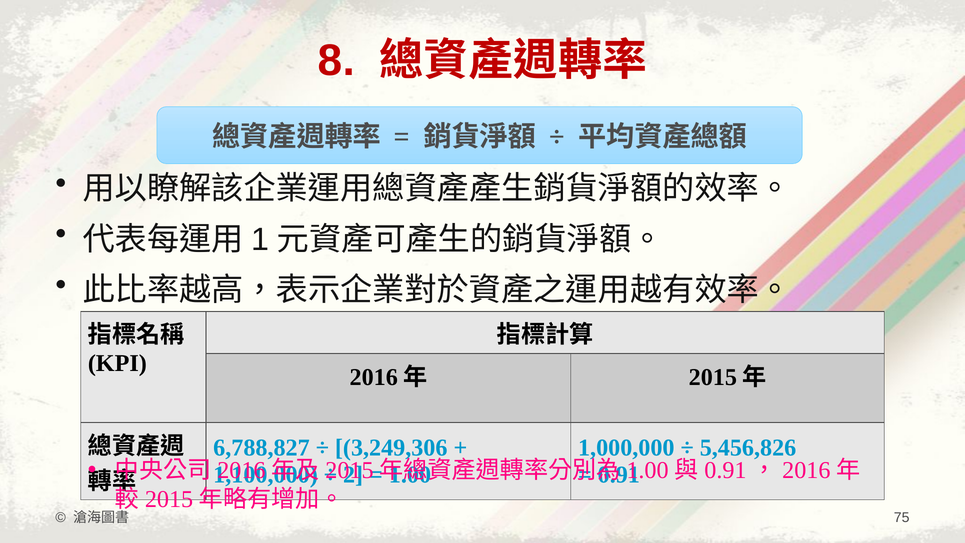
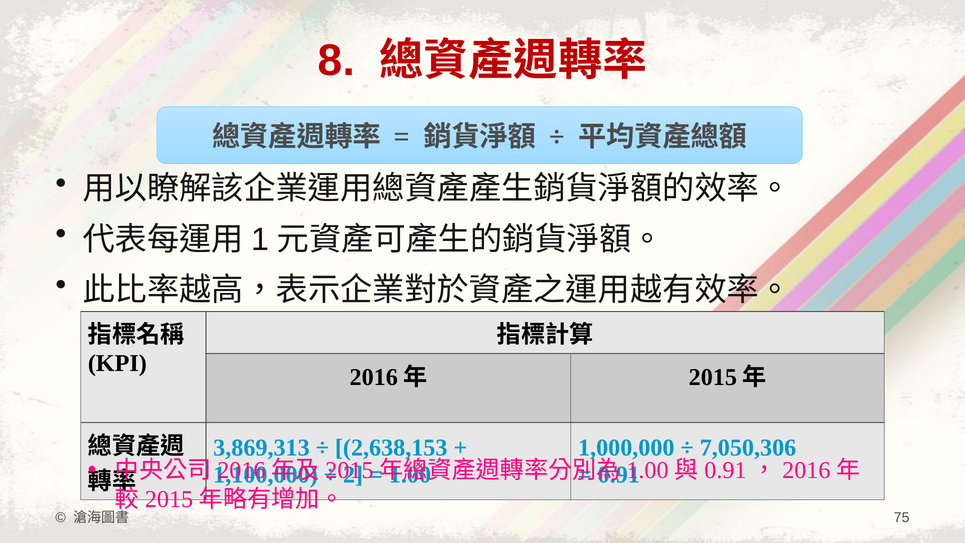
6,788,827: 6,788,827 -> 3,869,313
3,249,306: 3,249,306 -> 2,638,153
5,456,826: 5,456,826 -> 7,050,306
